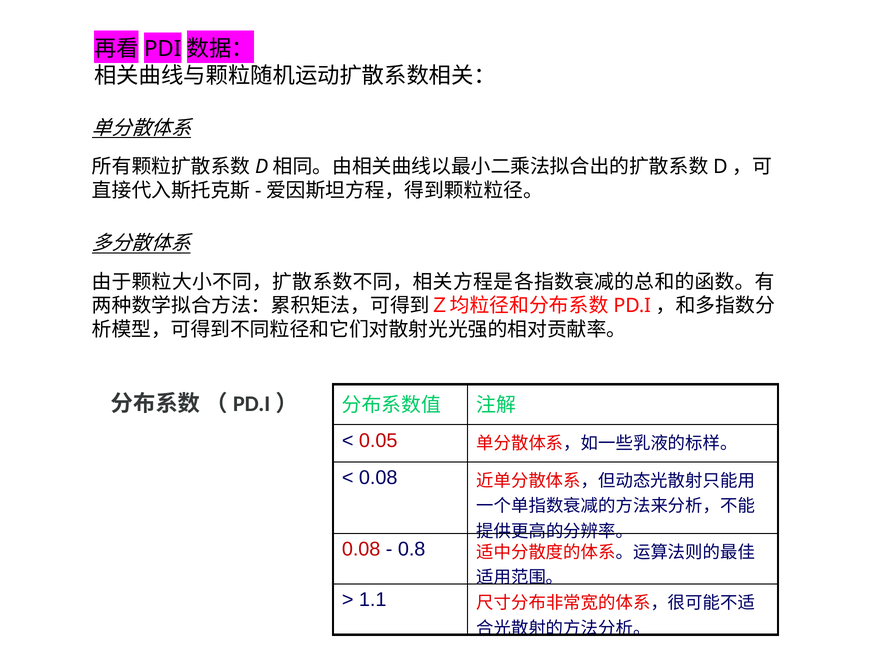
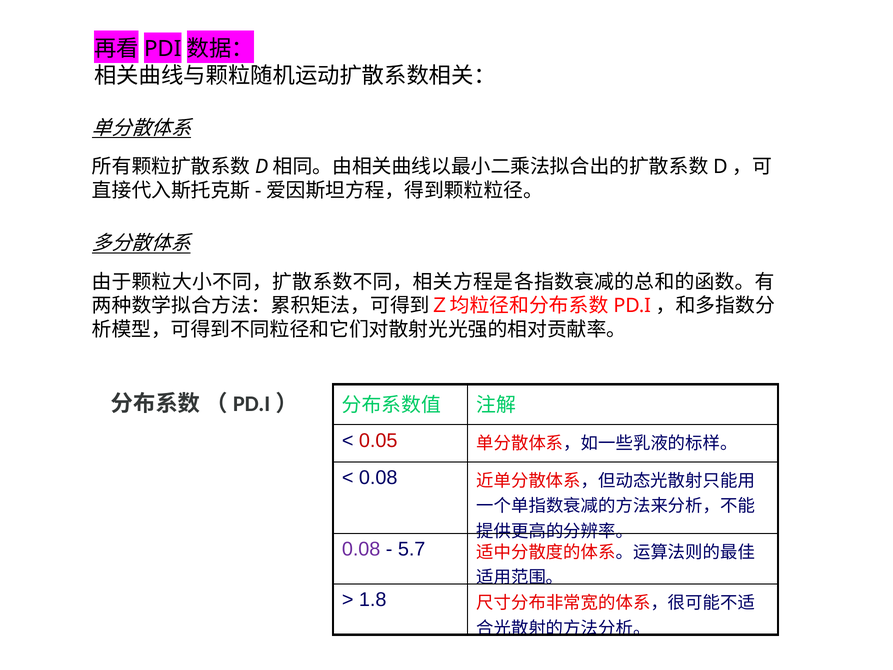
0.08 at (361, 549) colour: red -> purple
0.8: 0.8 -> 5.7
1.1: 1.1 -> 1.8
